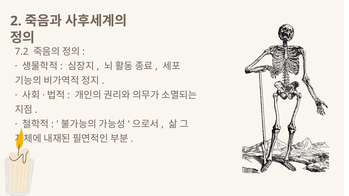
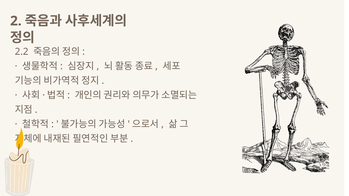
7.2: 7.2 -> 2.2
